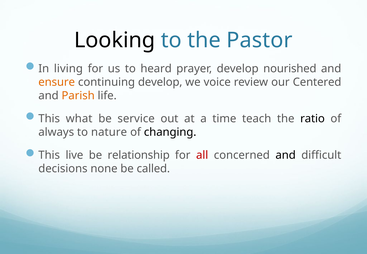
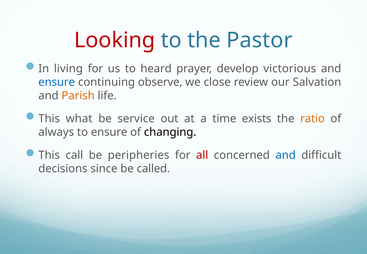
Looking colour: black -> red
nourished: nourished -> victorious
ensure at (57, 82) colour: orange -> blue
continuing develop: develop -> observe
voice: voice -> close
Centered: Centered -> Salvation
teach: teach -> exists
ratio colour: black -> orange
to nature: nature -> ensure
live: live -> call
relationship: relationship -> peripheries
and at (286, 155) colour: black -> blue
none: none -> since
